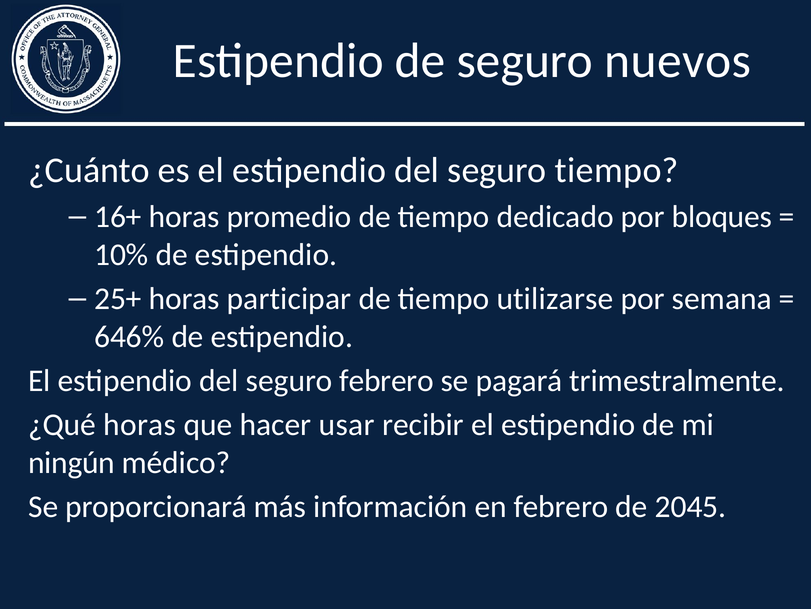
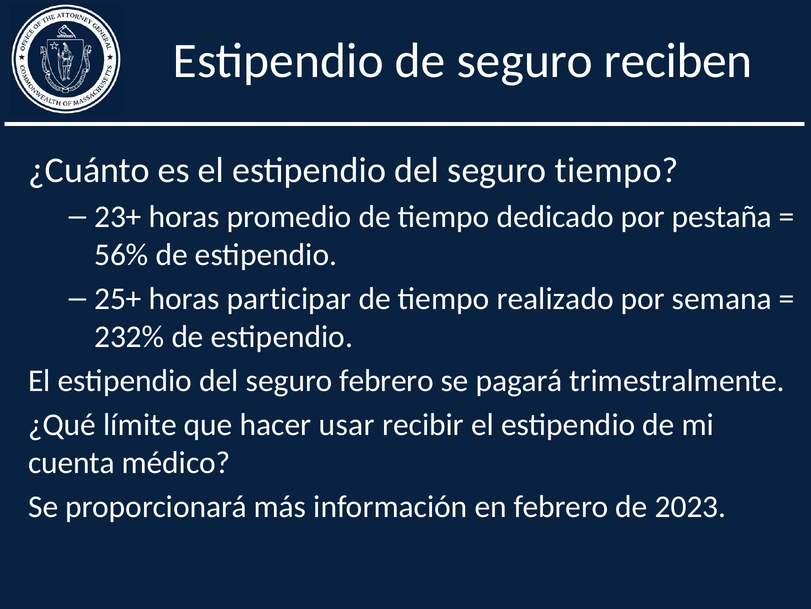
nuevos: nuevos -> reciben
16+: 16+ -> 23+
bloques: bloques -> pestaña
10%: 10% -> 56%
utilizarse: utilizarse -> realizado
646%: 646% -> 232%
¿Qué horas: horas -> límite
ningún: ningún -> cuenta
2045: 2045 -> 2023
